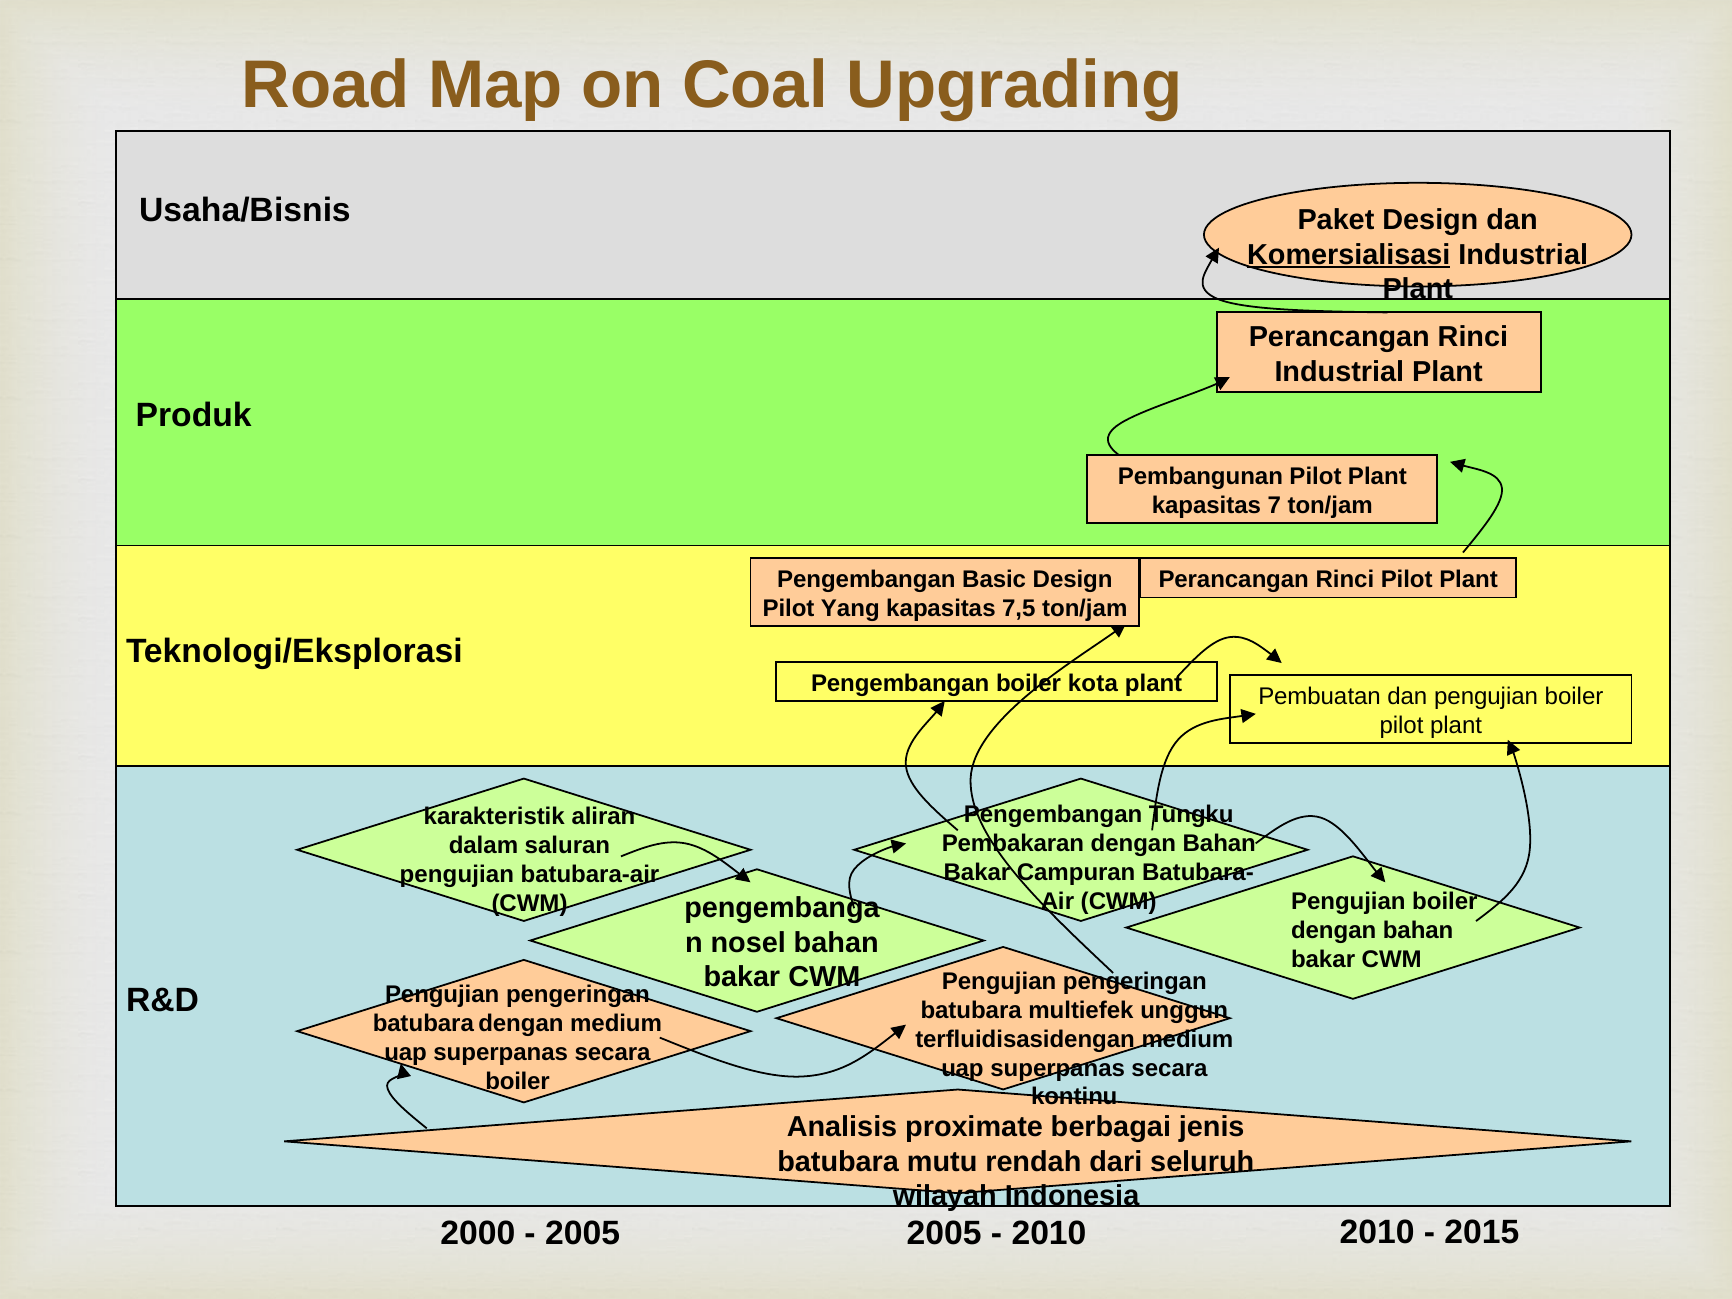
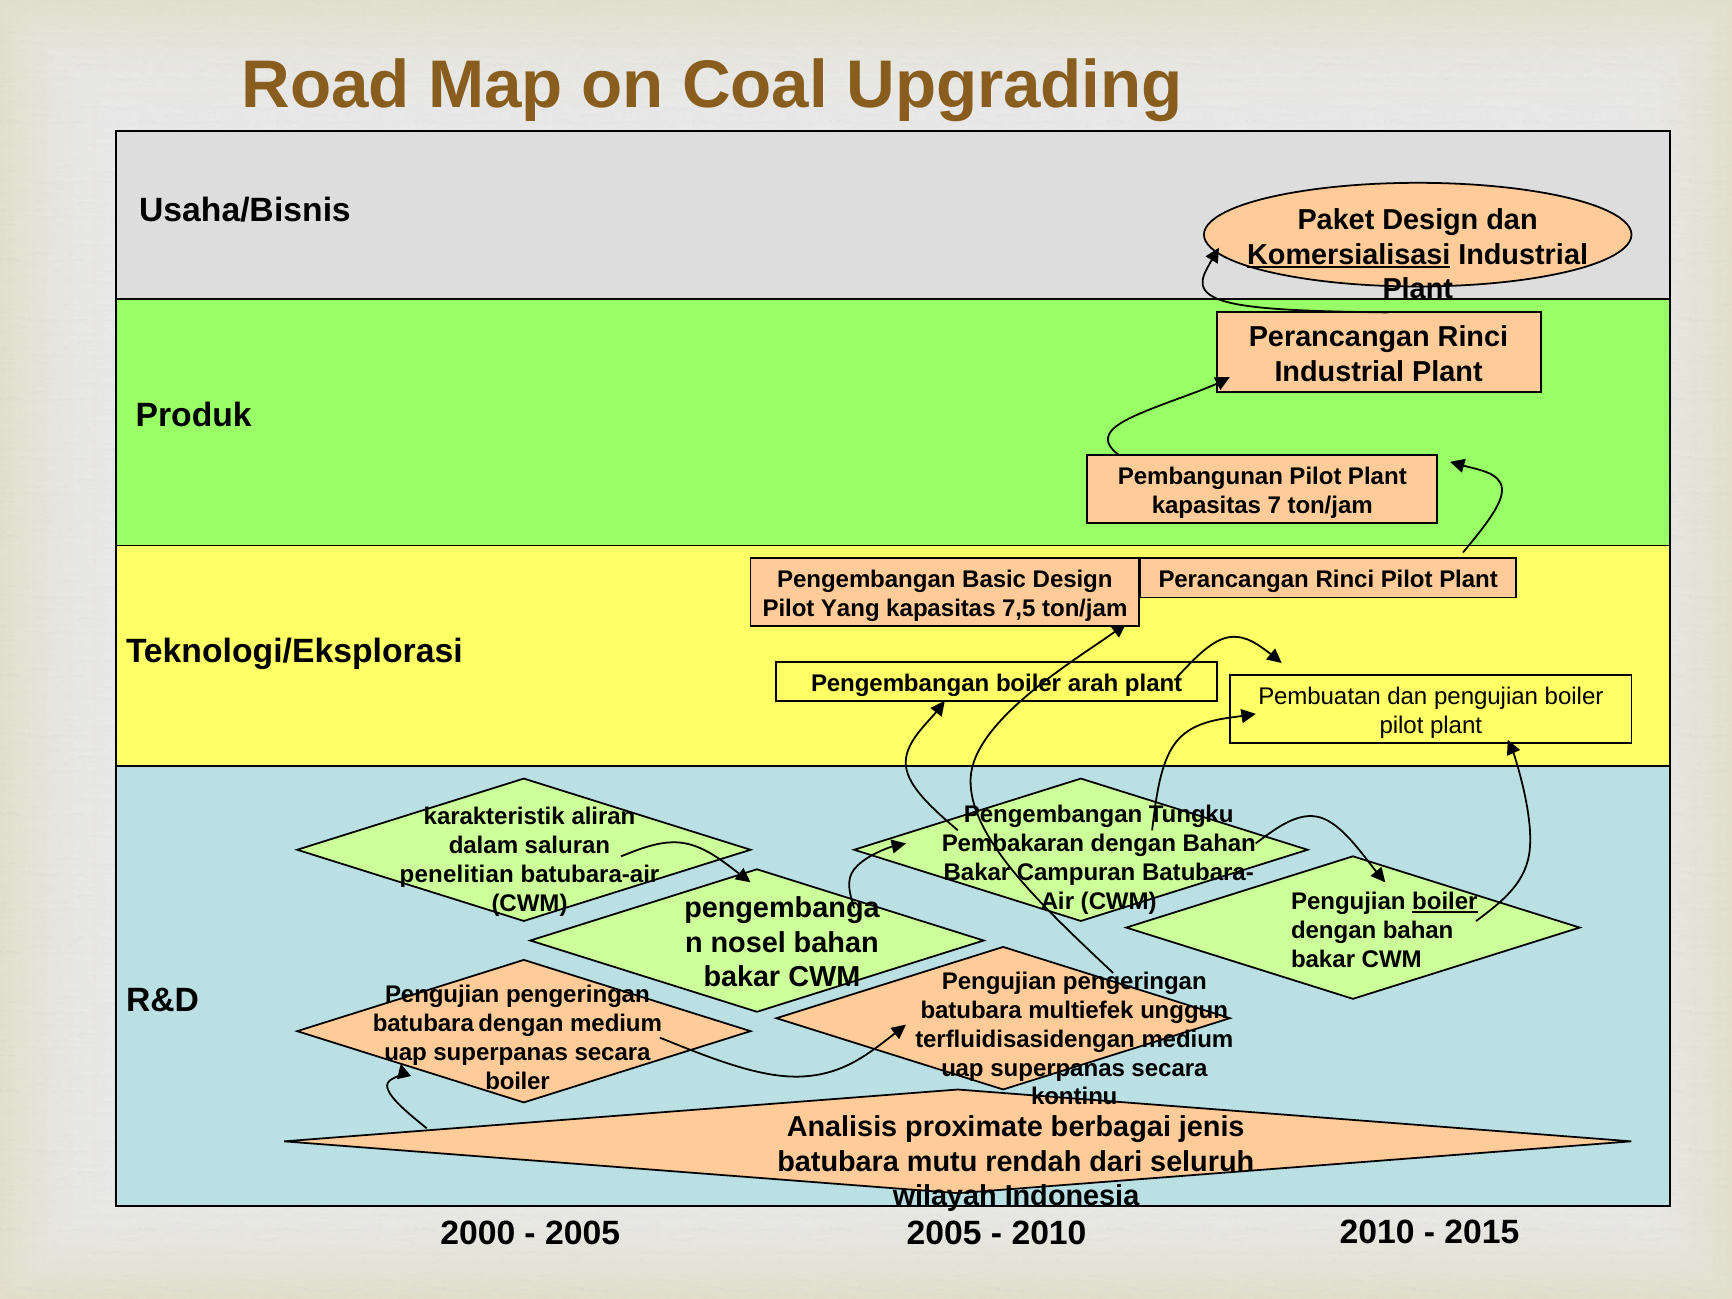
kota: kota -> arah
pengujian at (457, 874): pengujian -> penelitian
boiler at (1445, 902) underline: none -> present
